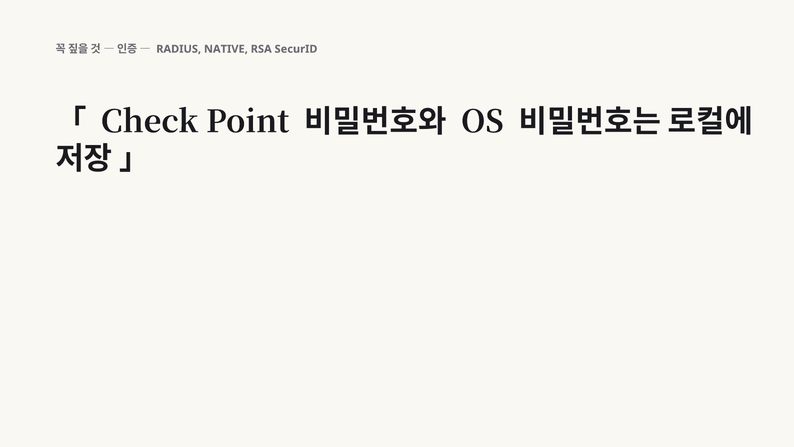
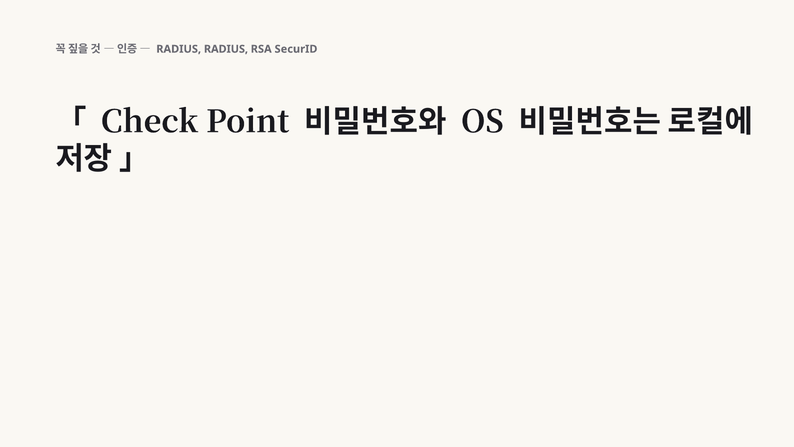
RADIUS NATIVE: NATIVE -> RADIUS
